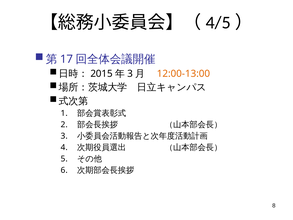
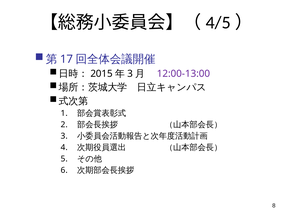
12:00-13:00 colour: orange -> purple
